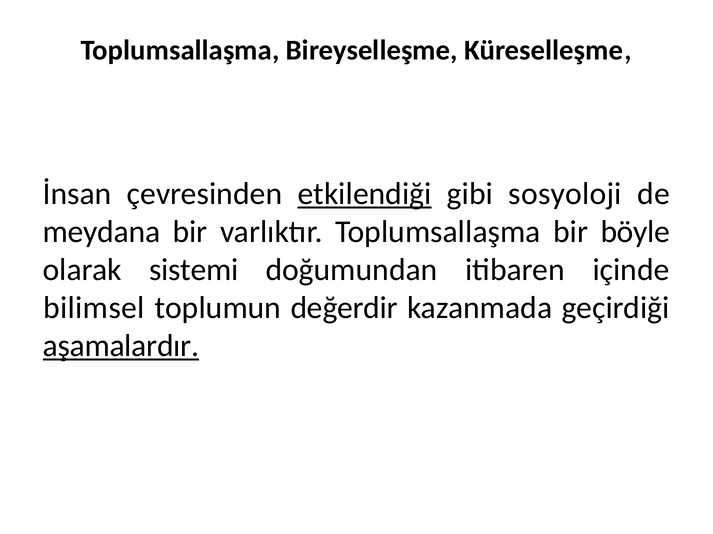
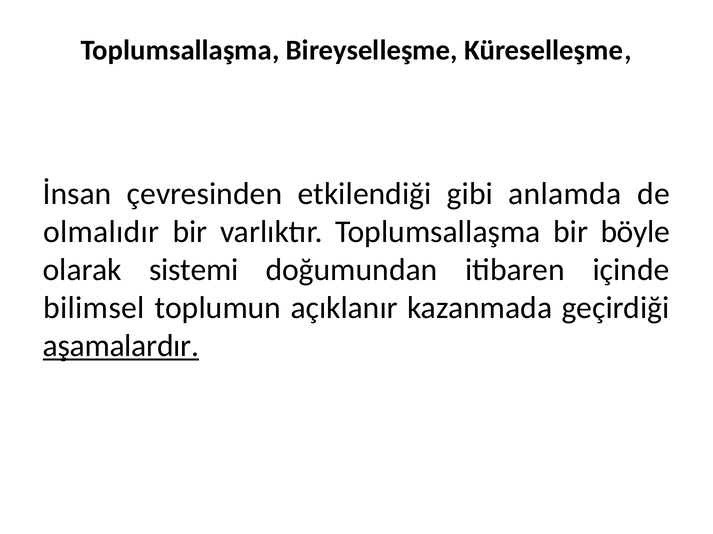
etkilendiği underline: present -> none
sosyoloji: sosyoloji -> anlamda
meydana: meydana -> olmalıdır
değerdir: değerdir -> açıklanır
